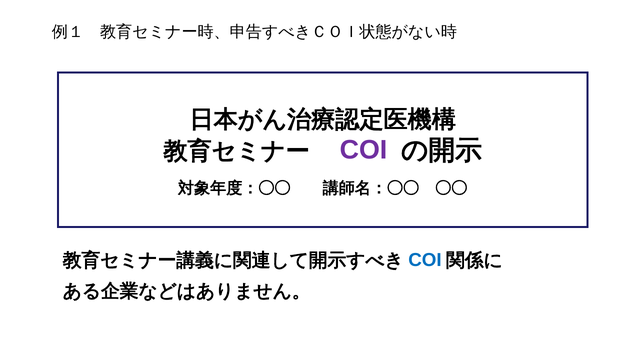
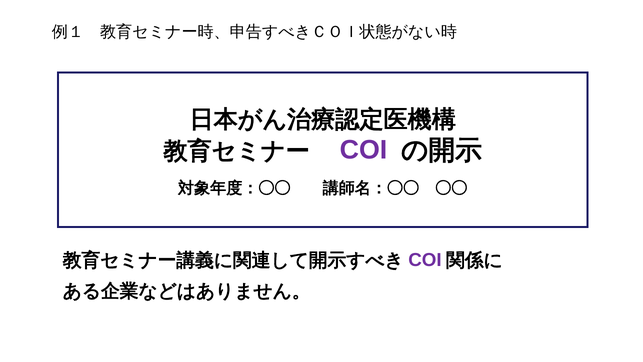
COI at (425, 260) colour: blue -> purple
